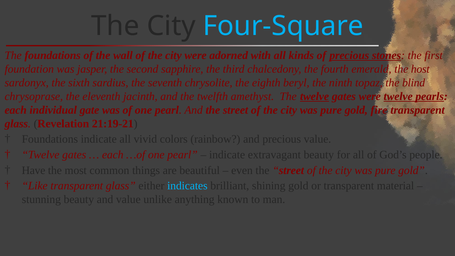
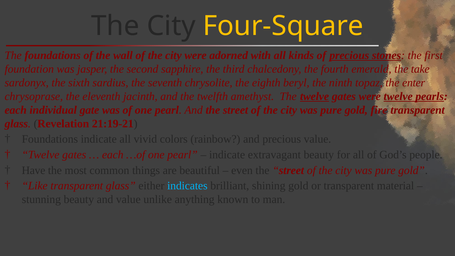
Four-Square colour: light blue -> yellow
host: host -> take
blind: blind -> enter
